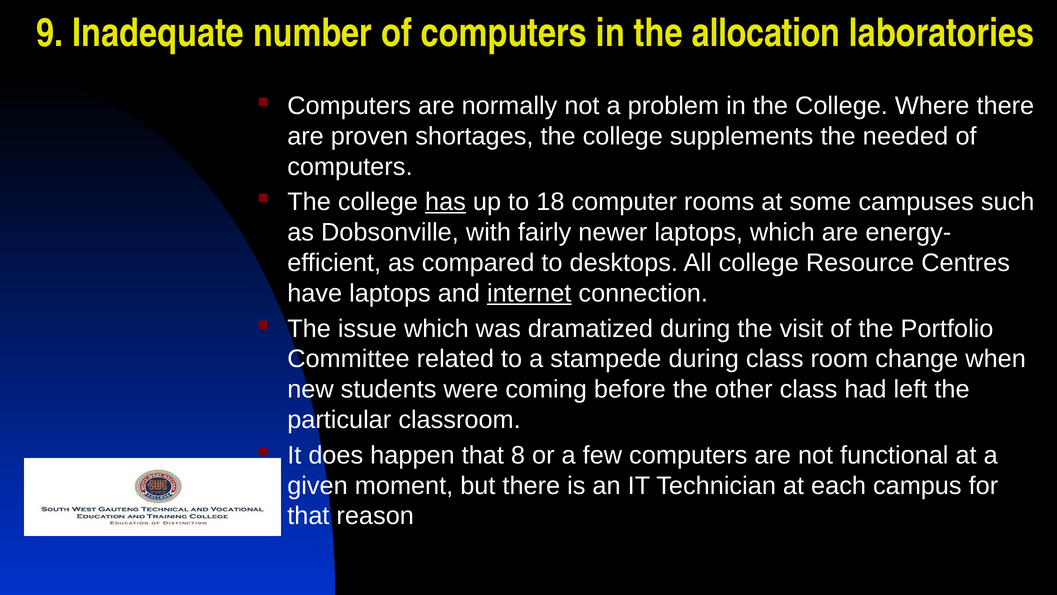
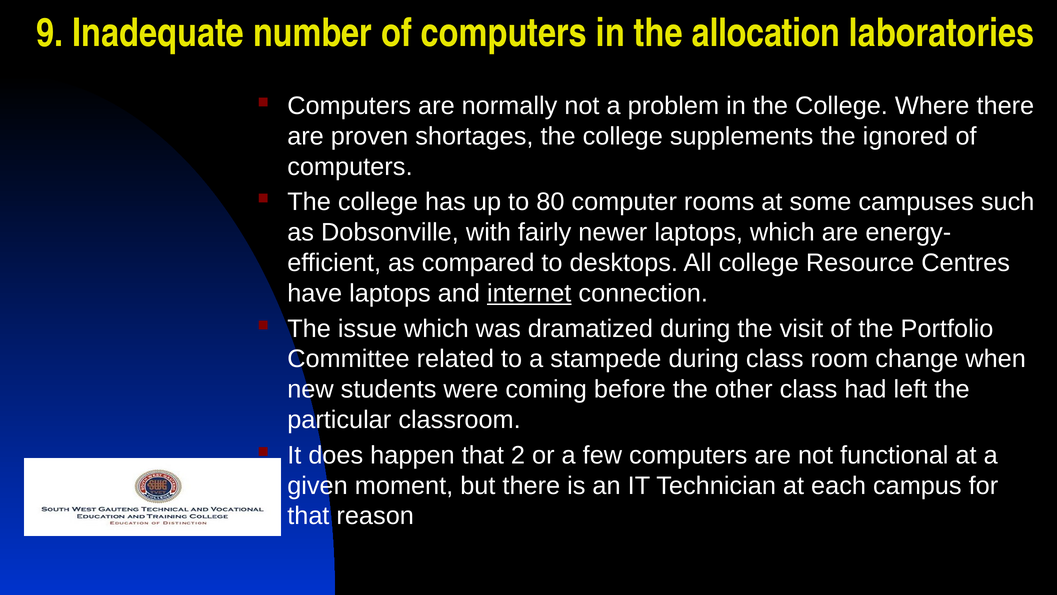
needed: needed -> ignored
has underline: present -> none
18: 18 -> 80
8: 8 -> 2
